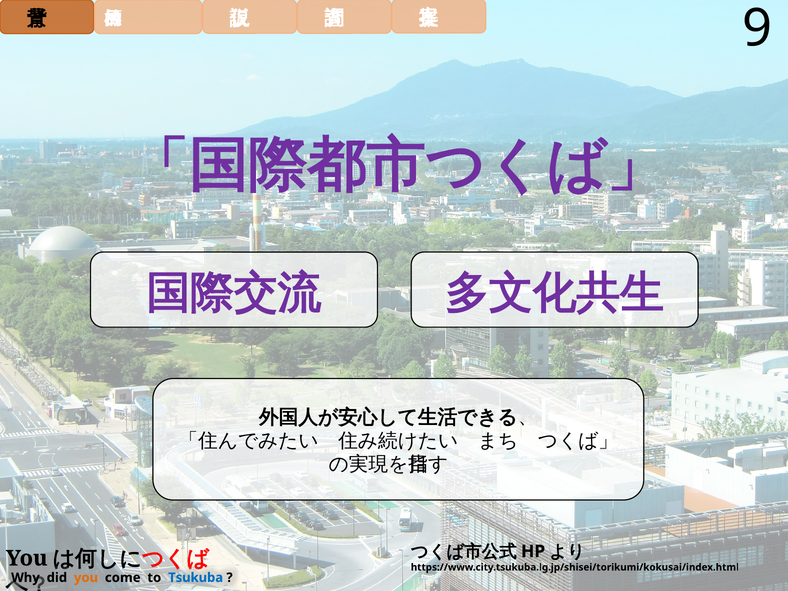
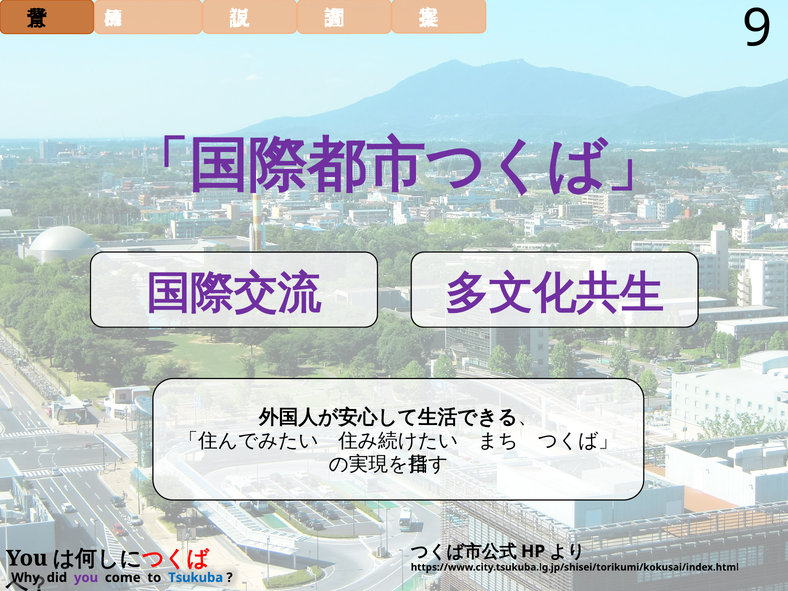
you colour: orange -> purple
